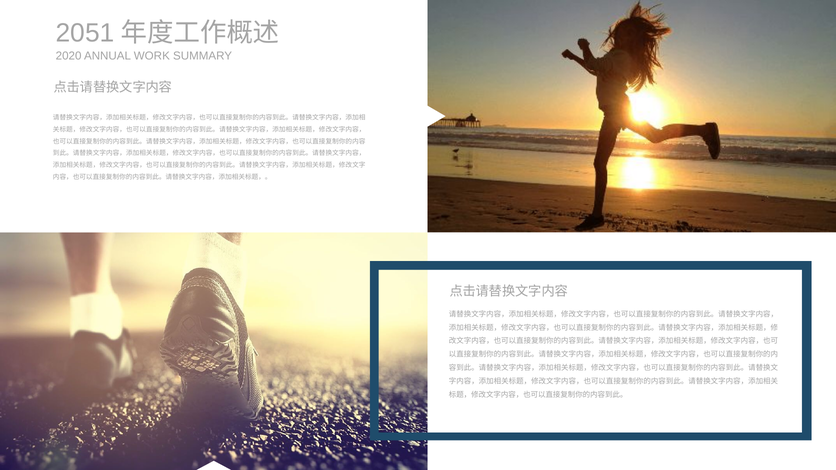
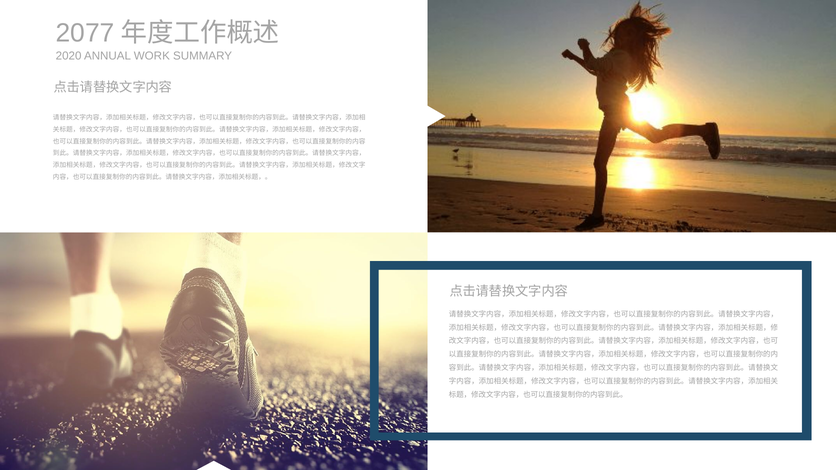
2051: 2051 -> 2077
